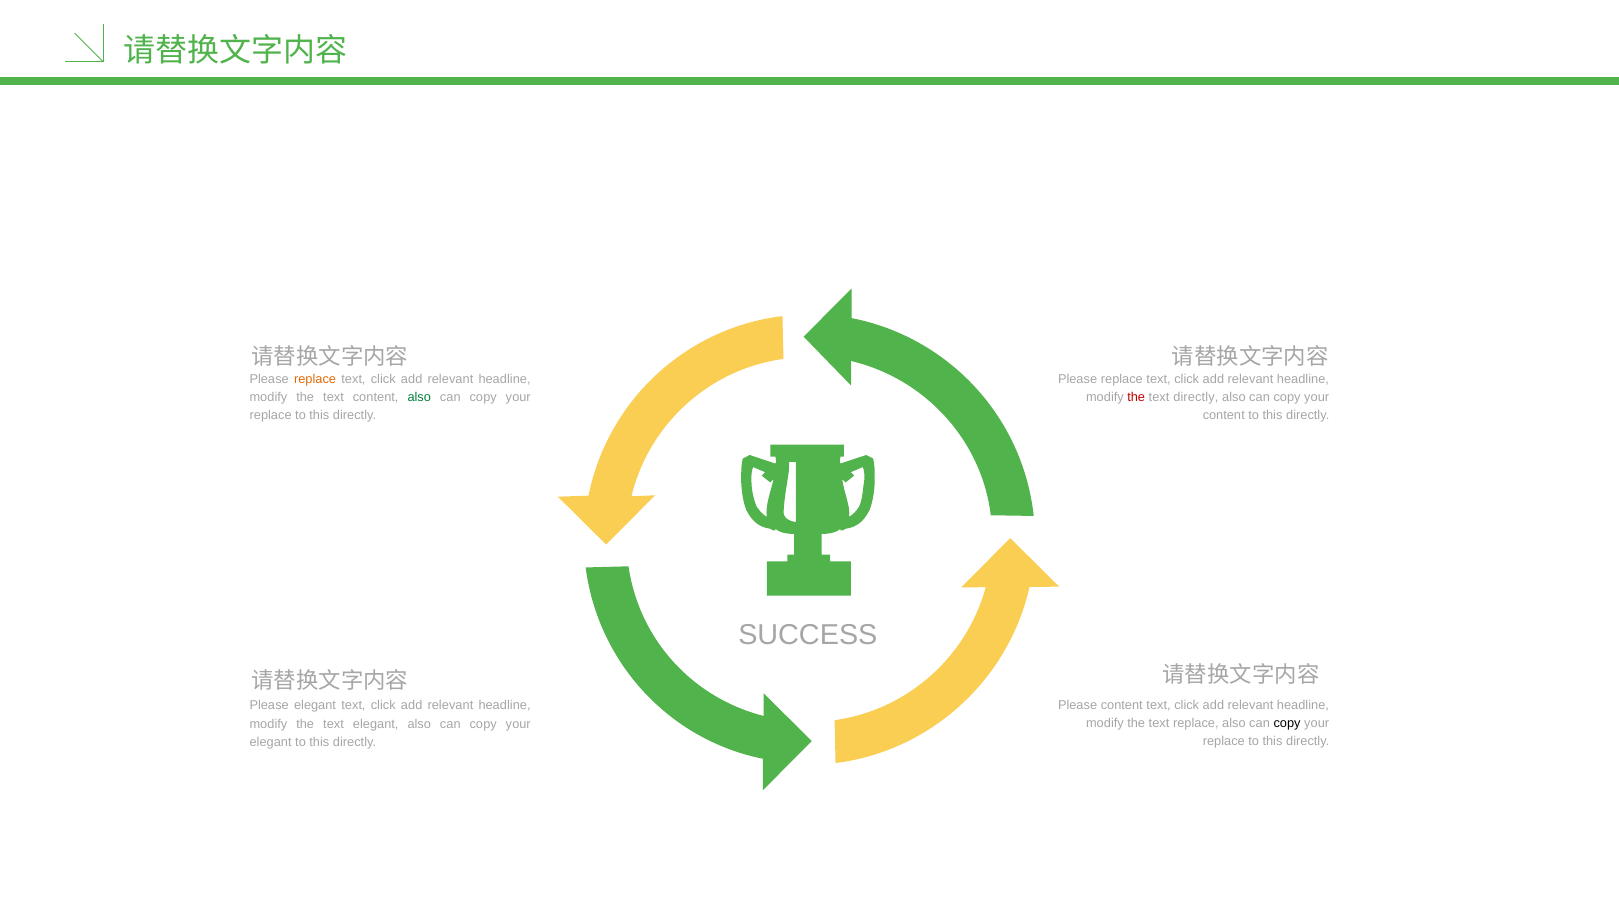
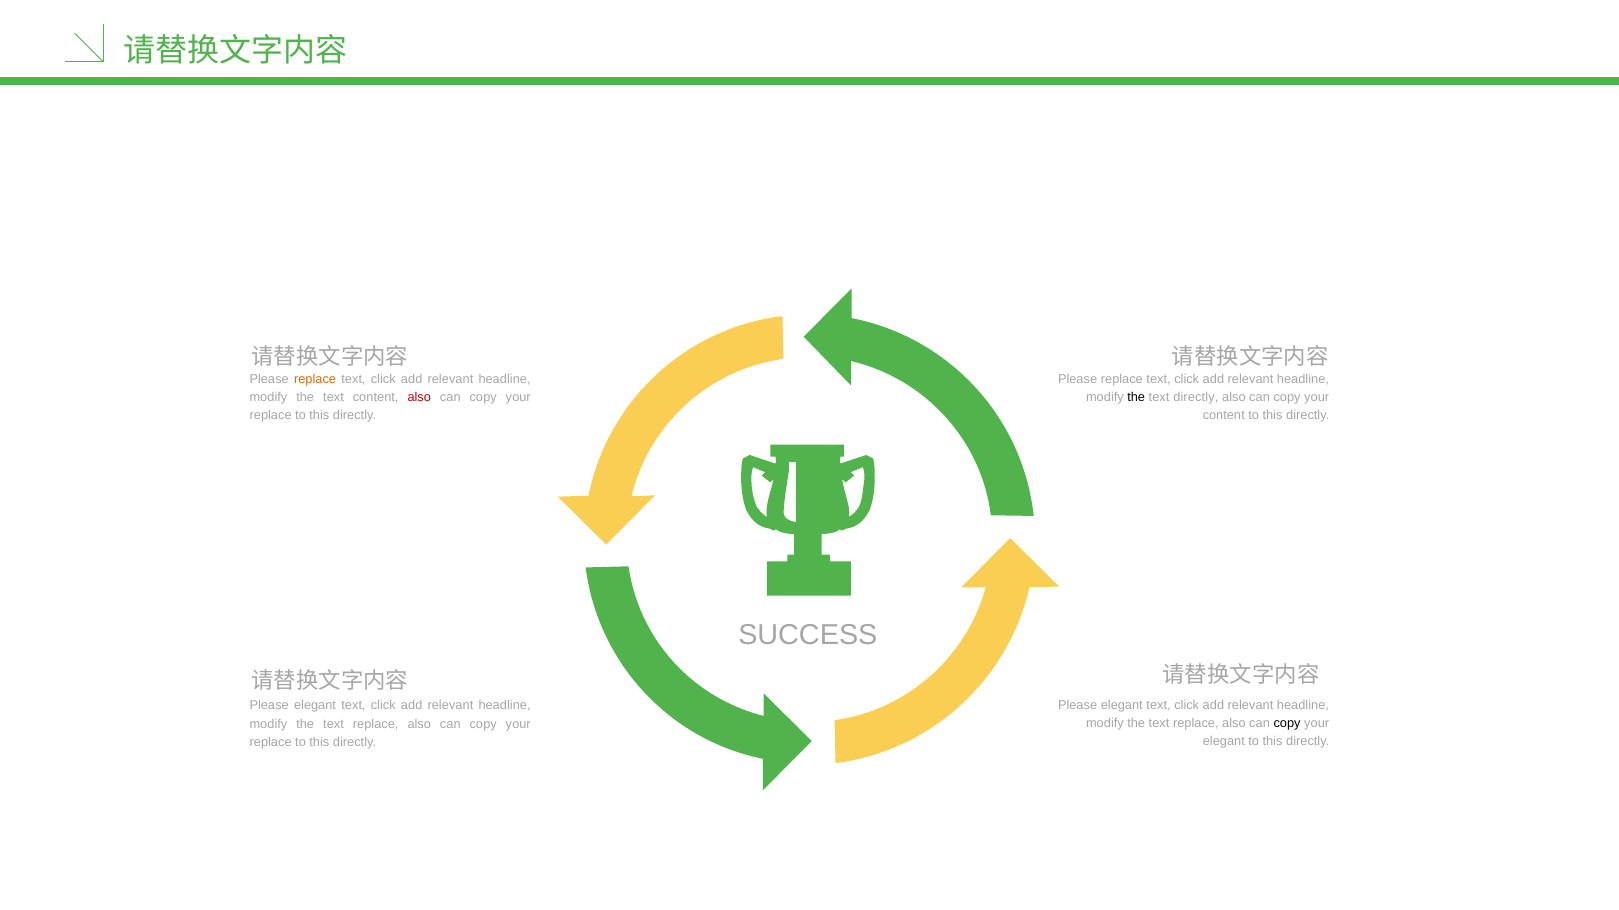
also at (419, 398) colour: green -> red
the at (1136, 398) colour: red -> black
content at (1122, 705): content -> elegant
elegant at (376, 724): elegant -> replace
replace at (1224, 742): replace -> elegant
elegant at (271, 743): elegant -> replace
